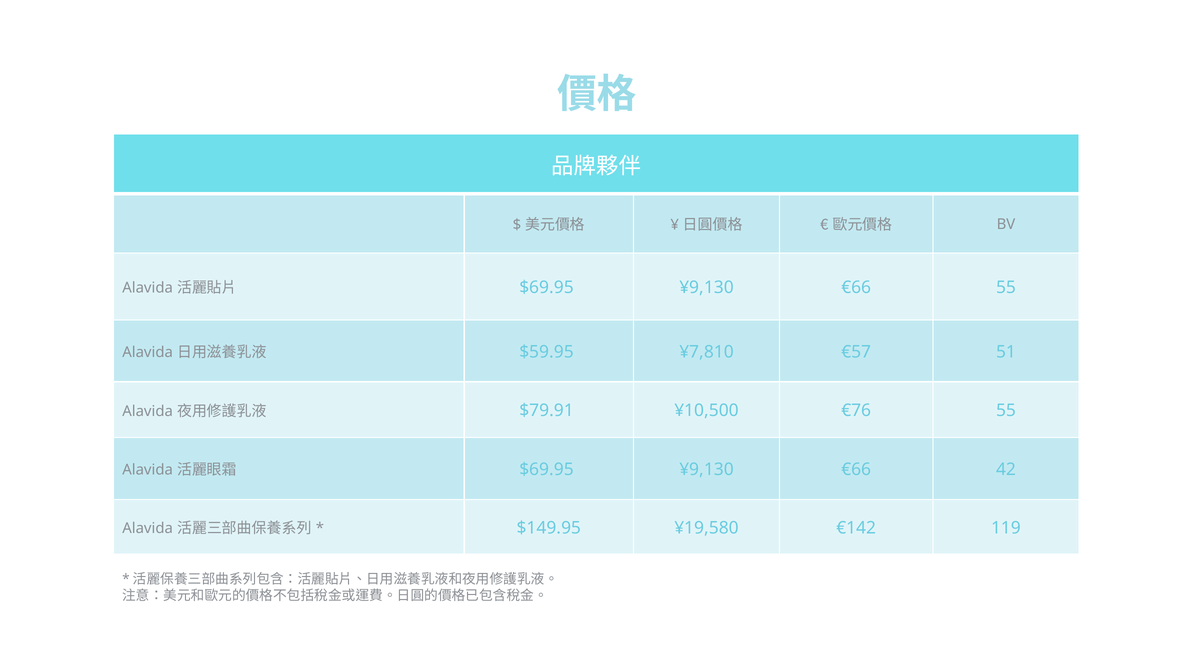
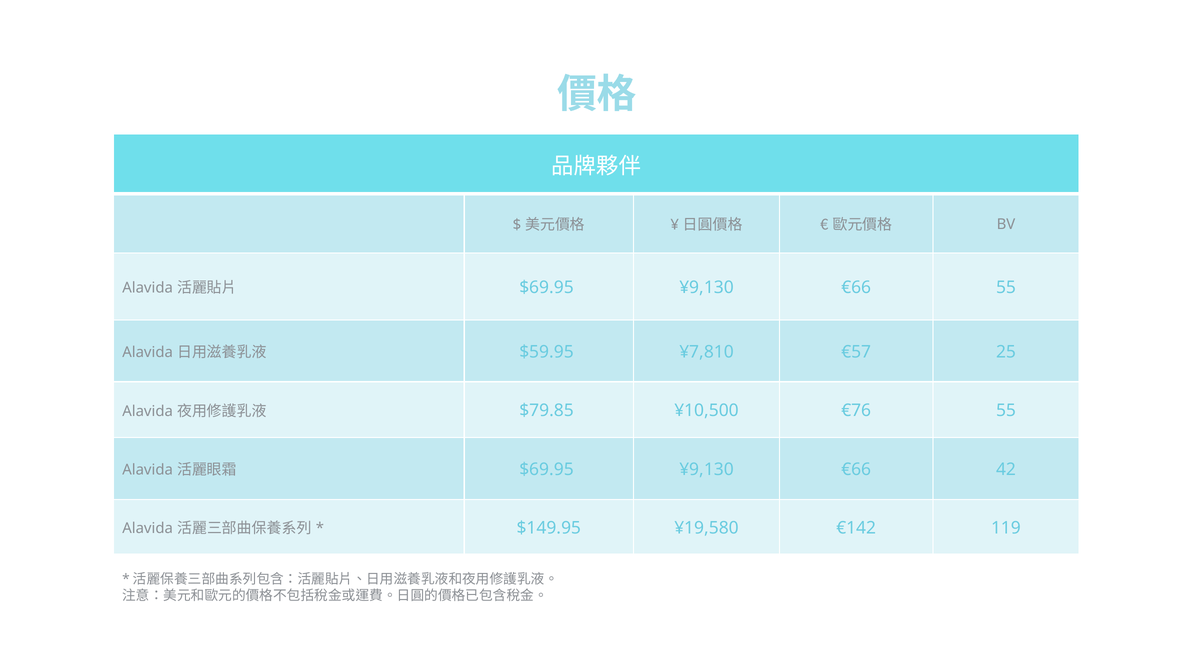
51: 51 -> 25
$79.91: $79.91 -> $79.85
